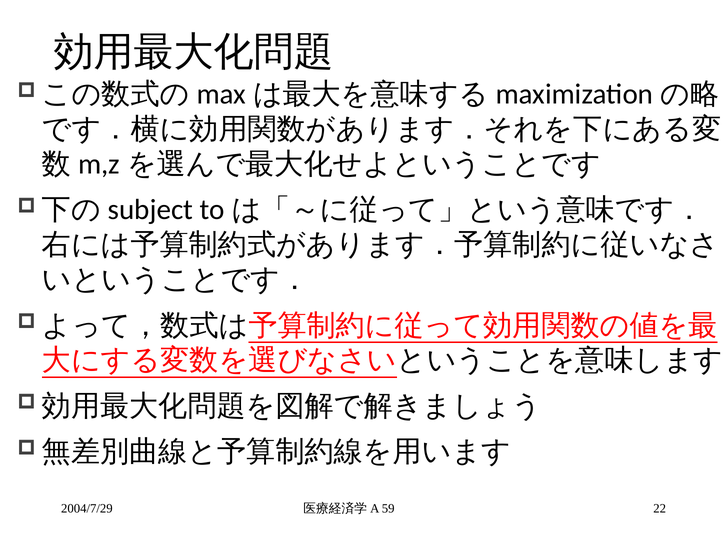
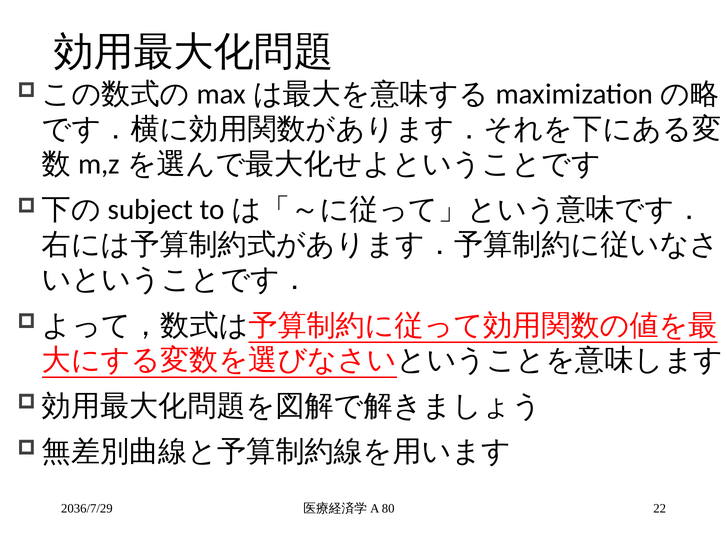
2004/7/29: 2004/7/29 -> 2036/7/29
59: 59 -> 80
